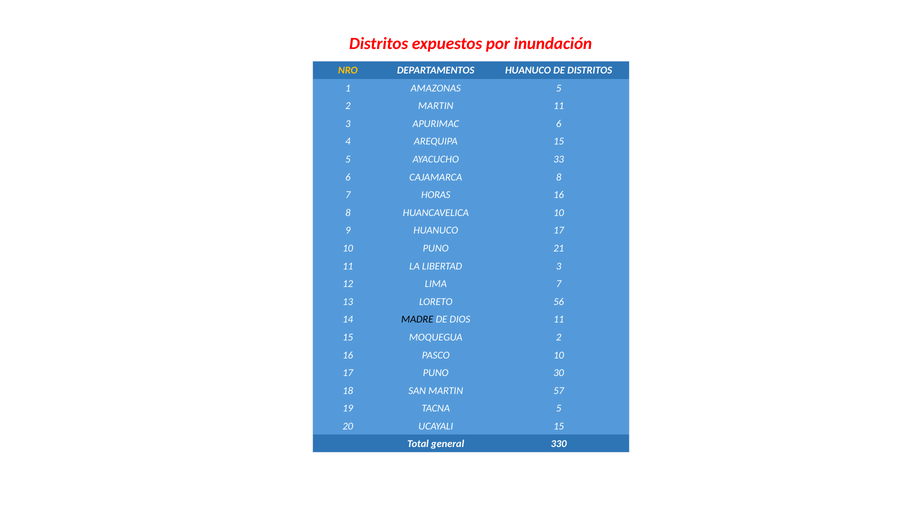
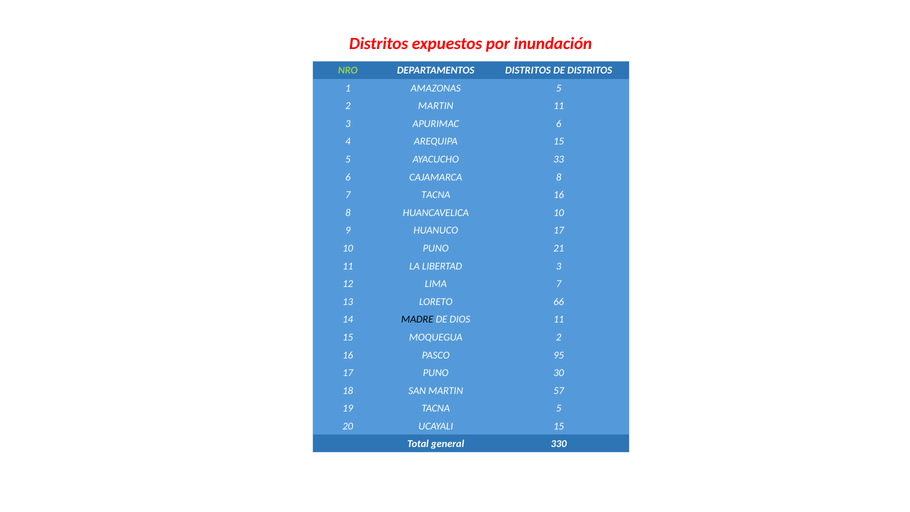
NRO colour: yellow -> light green
DEPARTAMENTOS HUANUCO: HUANUCO -> DISTRITOS
7 HORAS: HORAS -> TACNA
56: 56 -> 66
PASCO 10: 10 -> 95
